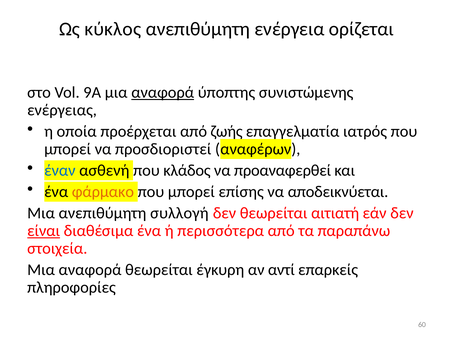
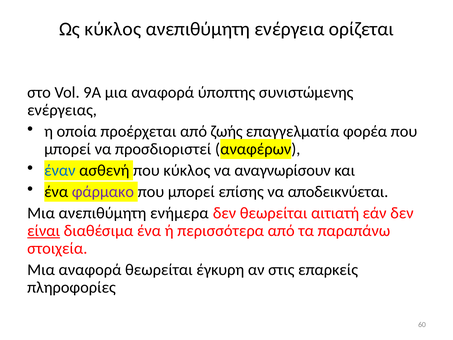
αναφορά at (163, 92) underline: present -> none
ιατρός: ιατρός -> φορέα
που κλάδος: κλάδος -> κύκλος
προαναφερθεί: προαναφερθεί -> αναγνωρίσουν
φάρμακο colour: orange -> purple
συλλογή: συλλογή -> ενήμερα
αντί: αντί -> στις
